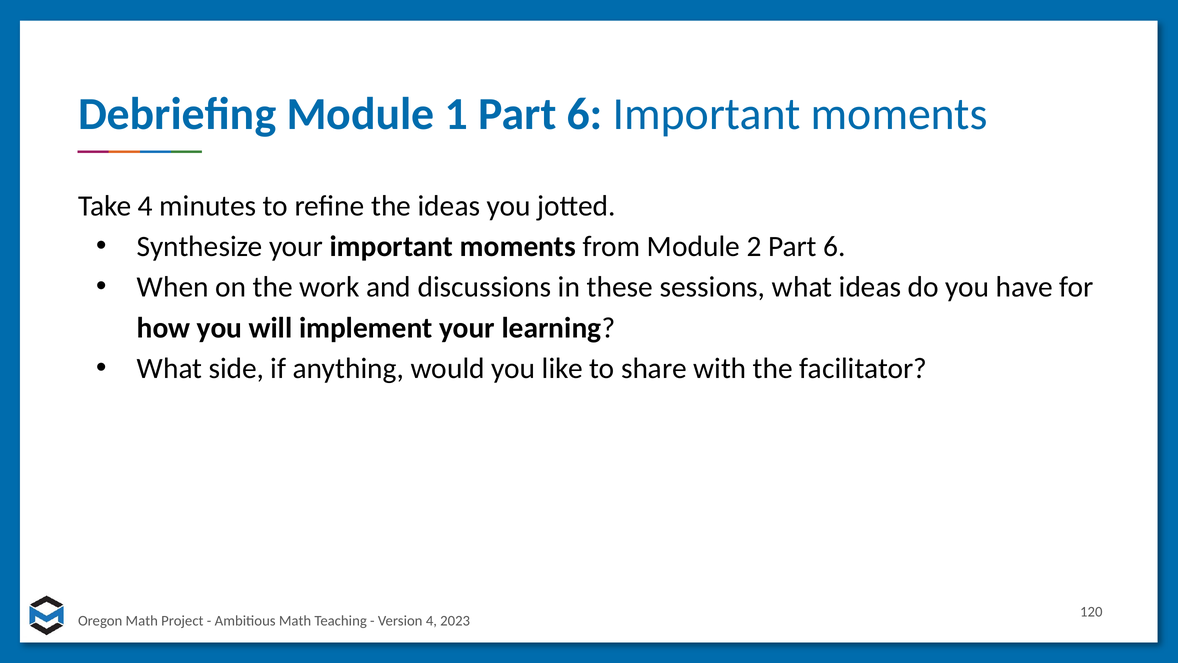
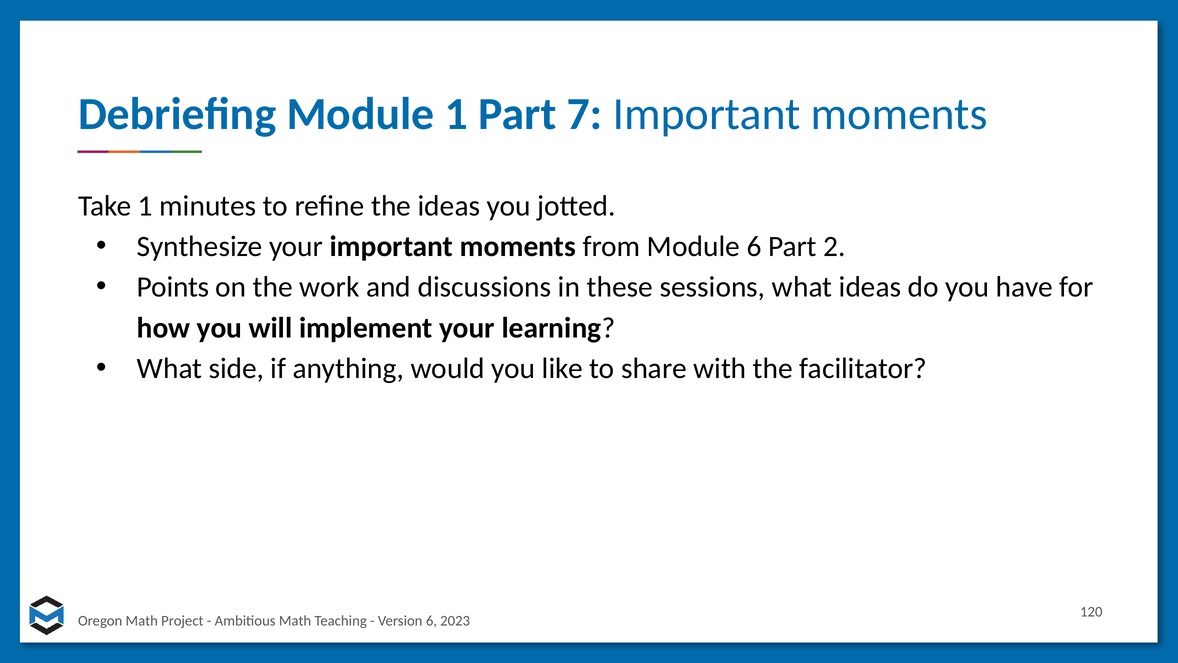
1 Part 6: 6 -> 7
Take 4: 4 -> 1
Module 2: 2 -> 6
6 at (835, 246): 6 -> 2
When: When -> Points
4 at (431, 621): 4 -> 6
